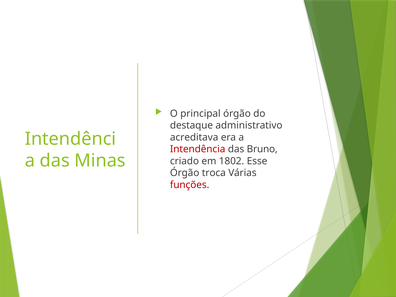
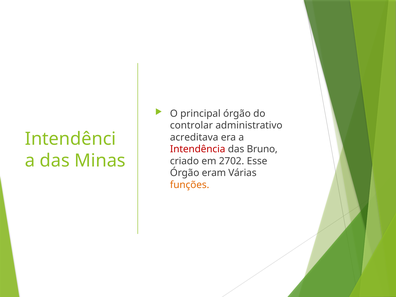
destaque: destaque -> controlar
1802: 1802 -> 2702
troca: troca -> eram
funções colour: red -> orange
